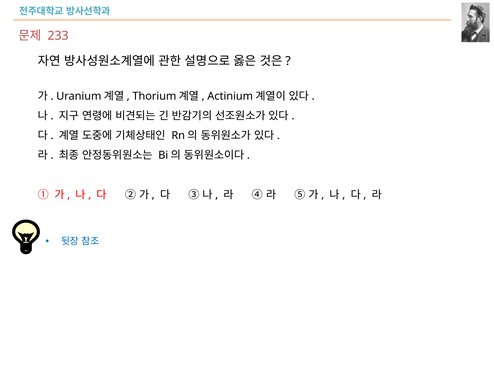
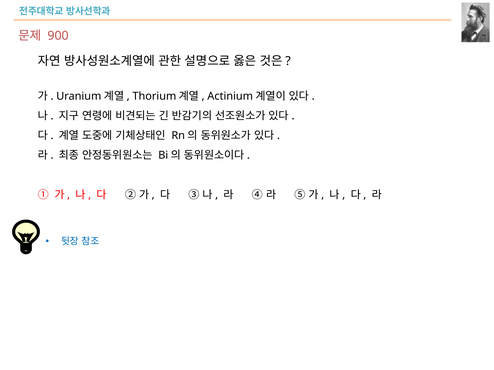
233: 233 -> 900
